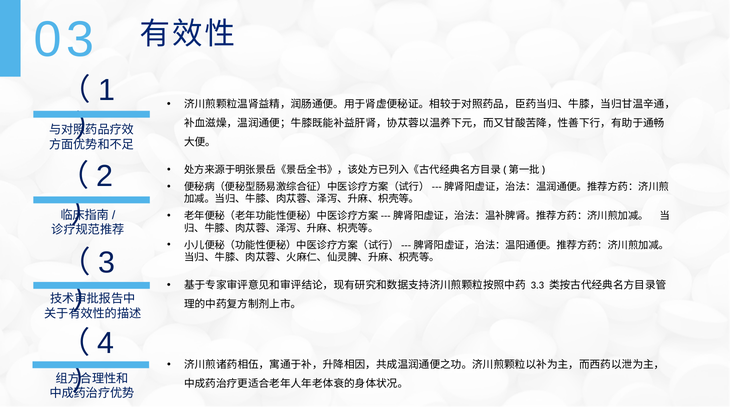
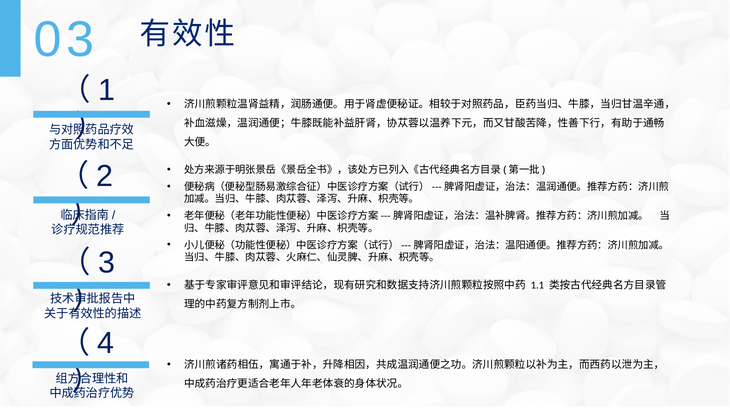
3.3: 3.3 -> 1.1
